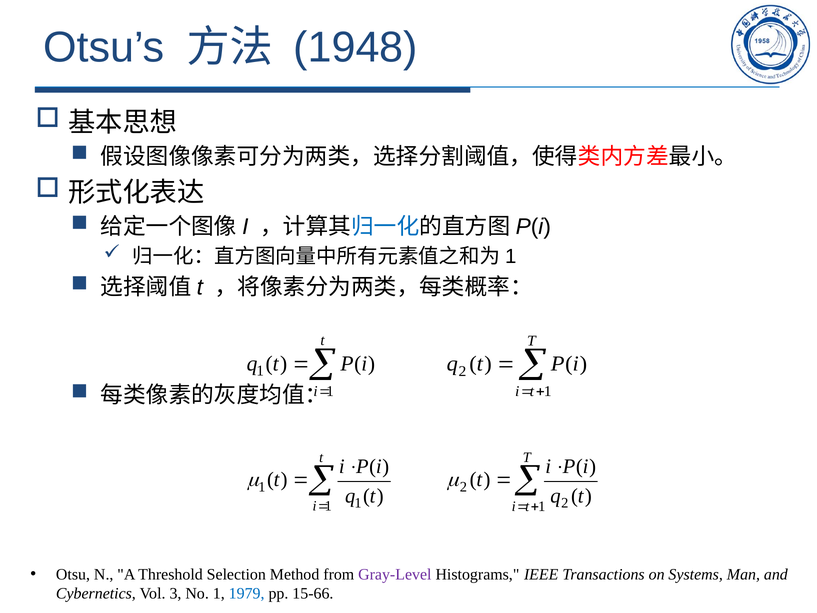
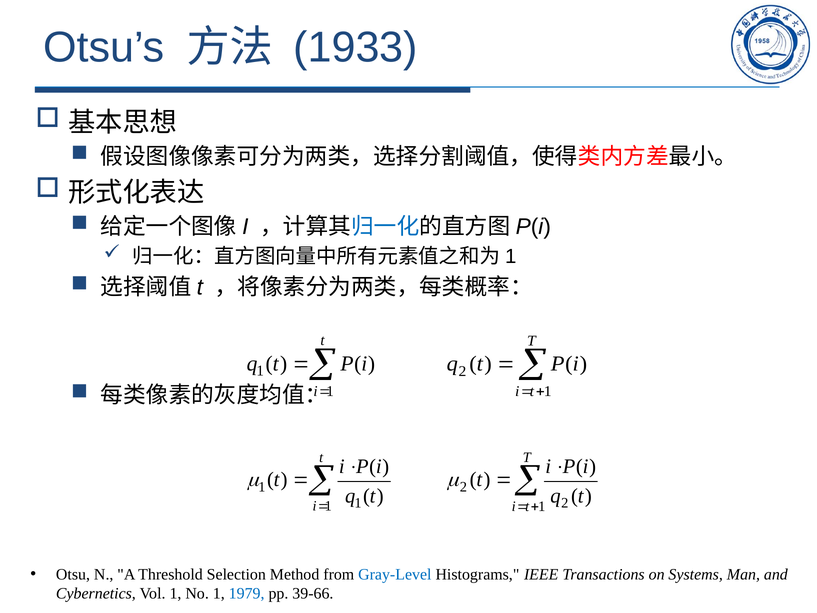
1948: 1948 -> 1933
Gray-Level colour: purple -> blue
Vol 3: 3 -> 1
15-66: 15-66 -> 39-66
